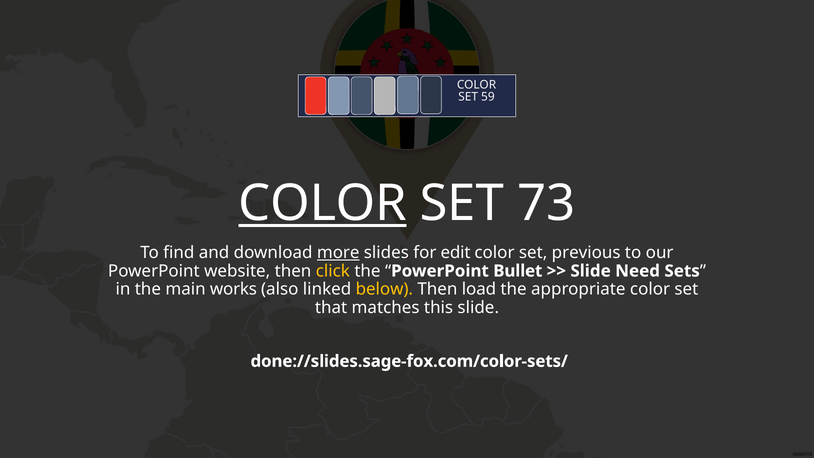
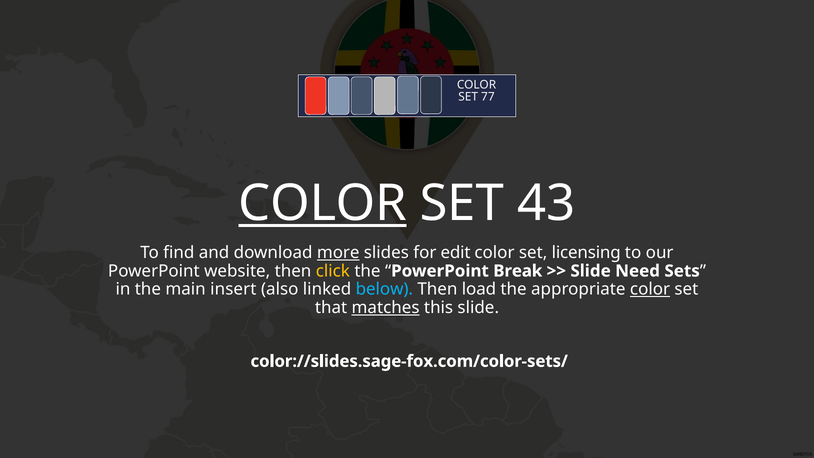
59: 59 -> 77
73: 73 -> 43
previous: previous -> licensing
Bullet: Bullet -> Break
works: works -> insert
below colour: yellow -> light blue
color at (650, 289) underline: none -> present
matches underline: none -> present
done://slides.sage-fox.com/color-sets/: done://slides.sage-fox.com/color-sets/ -> color://slides.sage-fox.com/color-sets/
